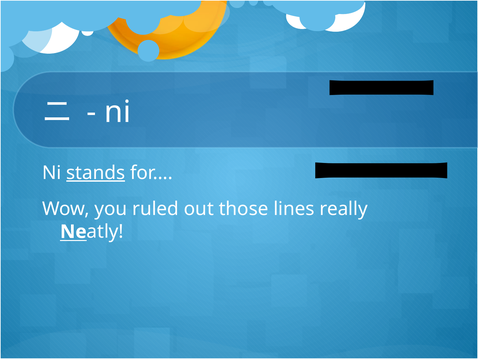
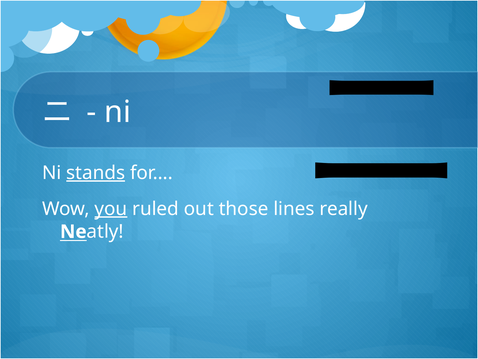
you underline: none -> present
